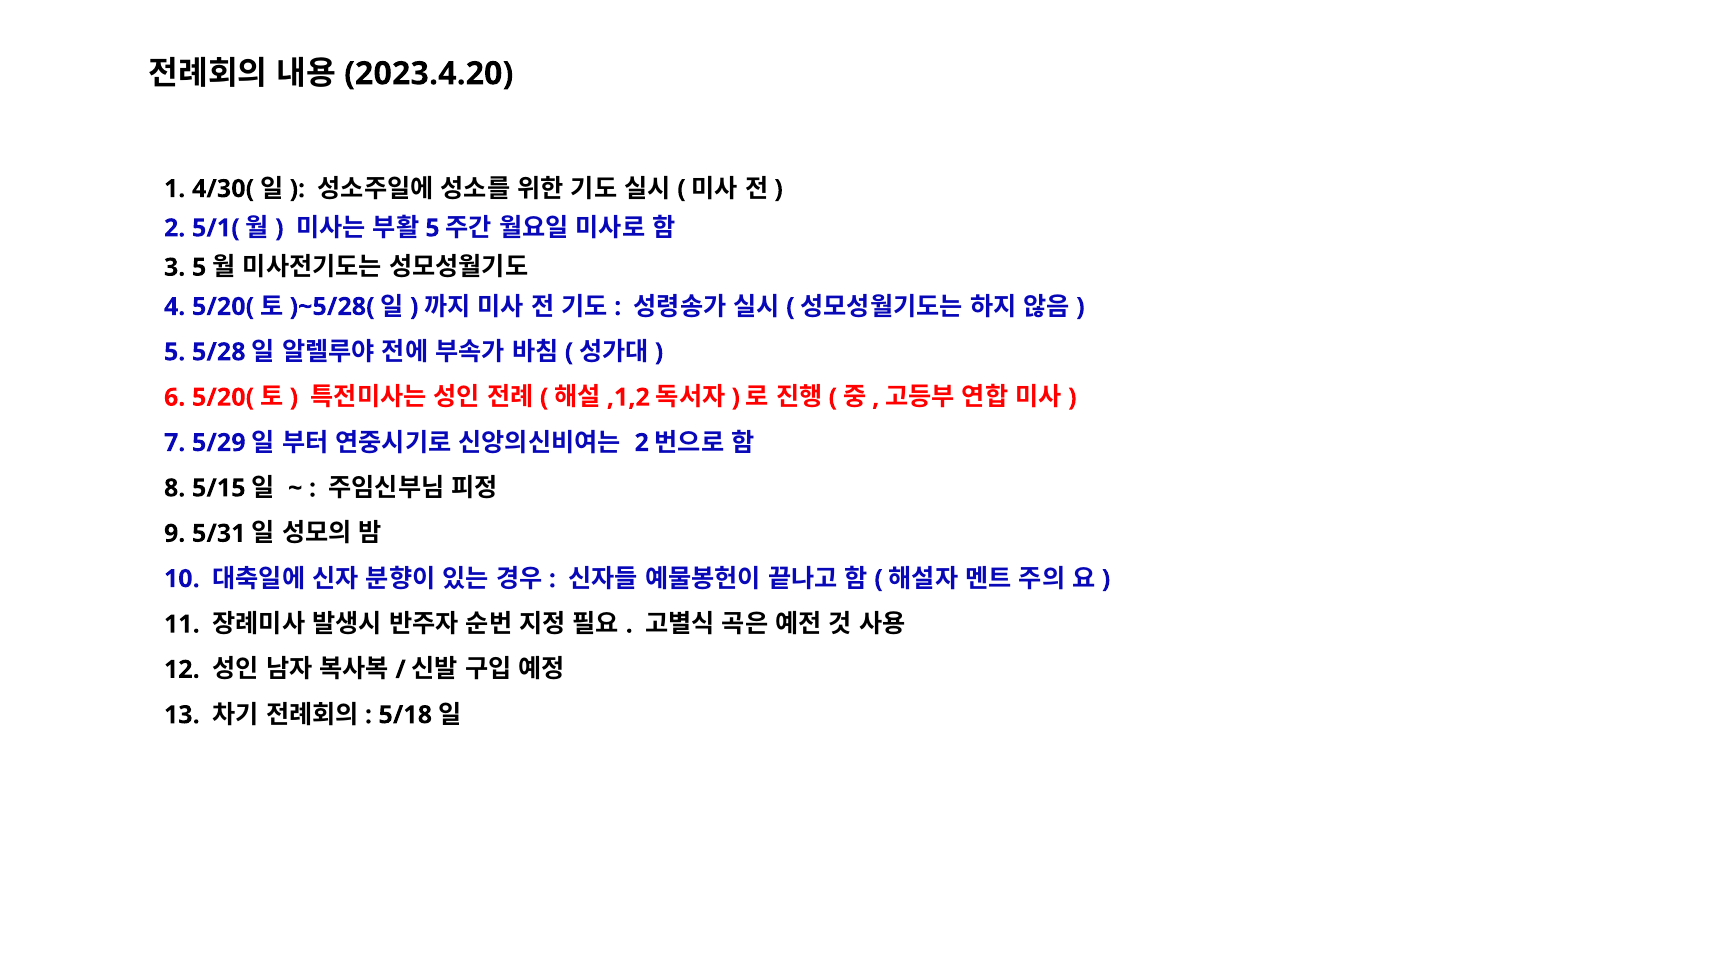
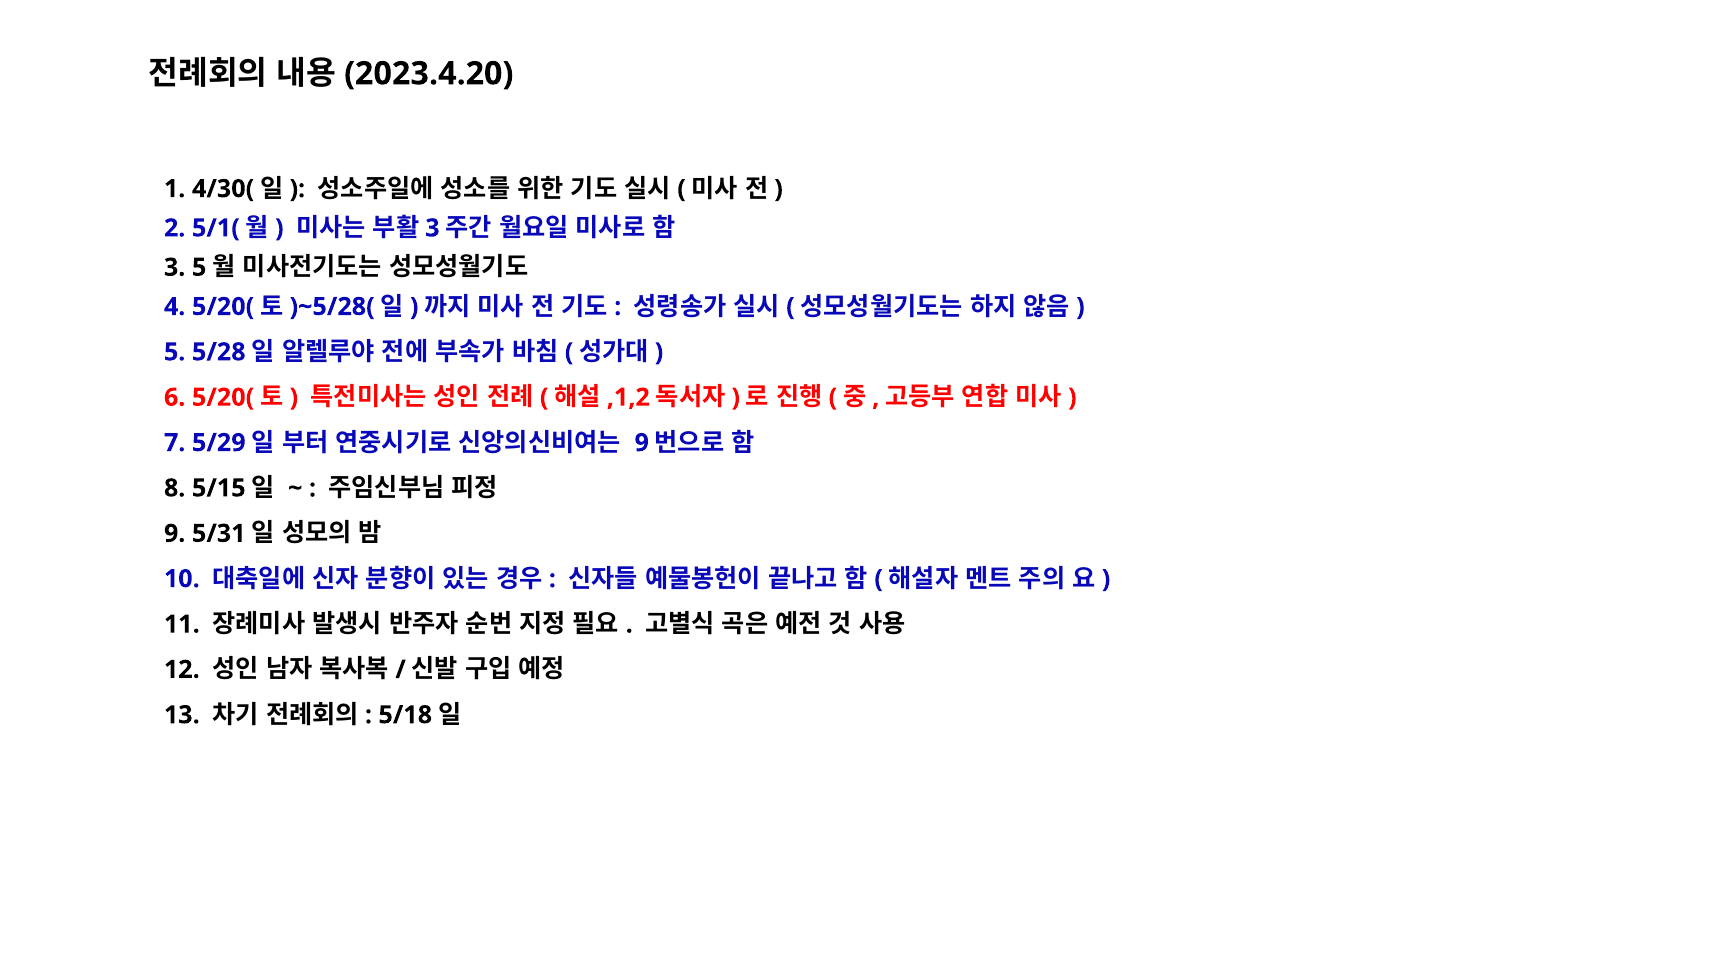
5 at (432, 228): 5 -> 3
2 at (642, 443): 2 -> 9
